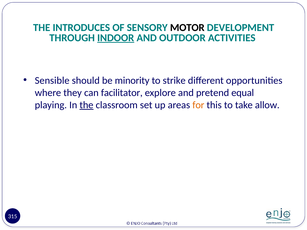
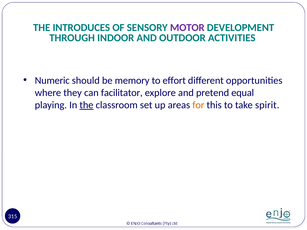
MOTOR colour: black -> purple
INDOOR underline: present -> none
Sensible: Sensible -> Numeric
minority: minority -> memory
strike: strike -> effort
allow: allow -> spirit
